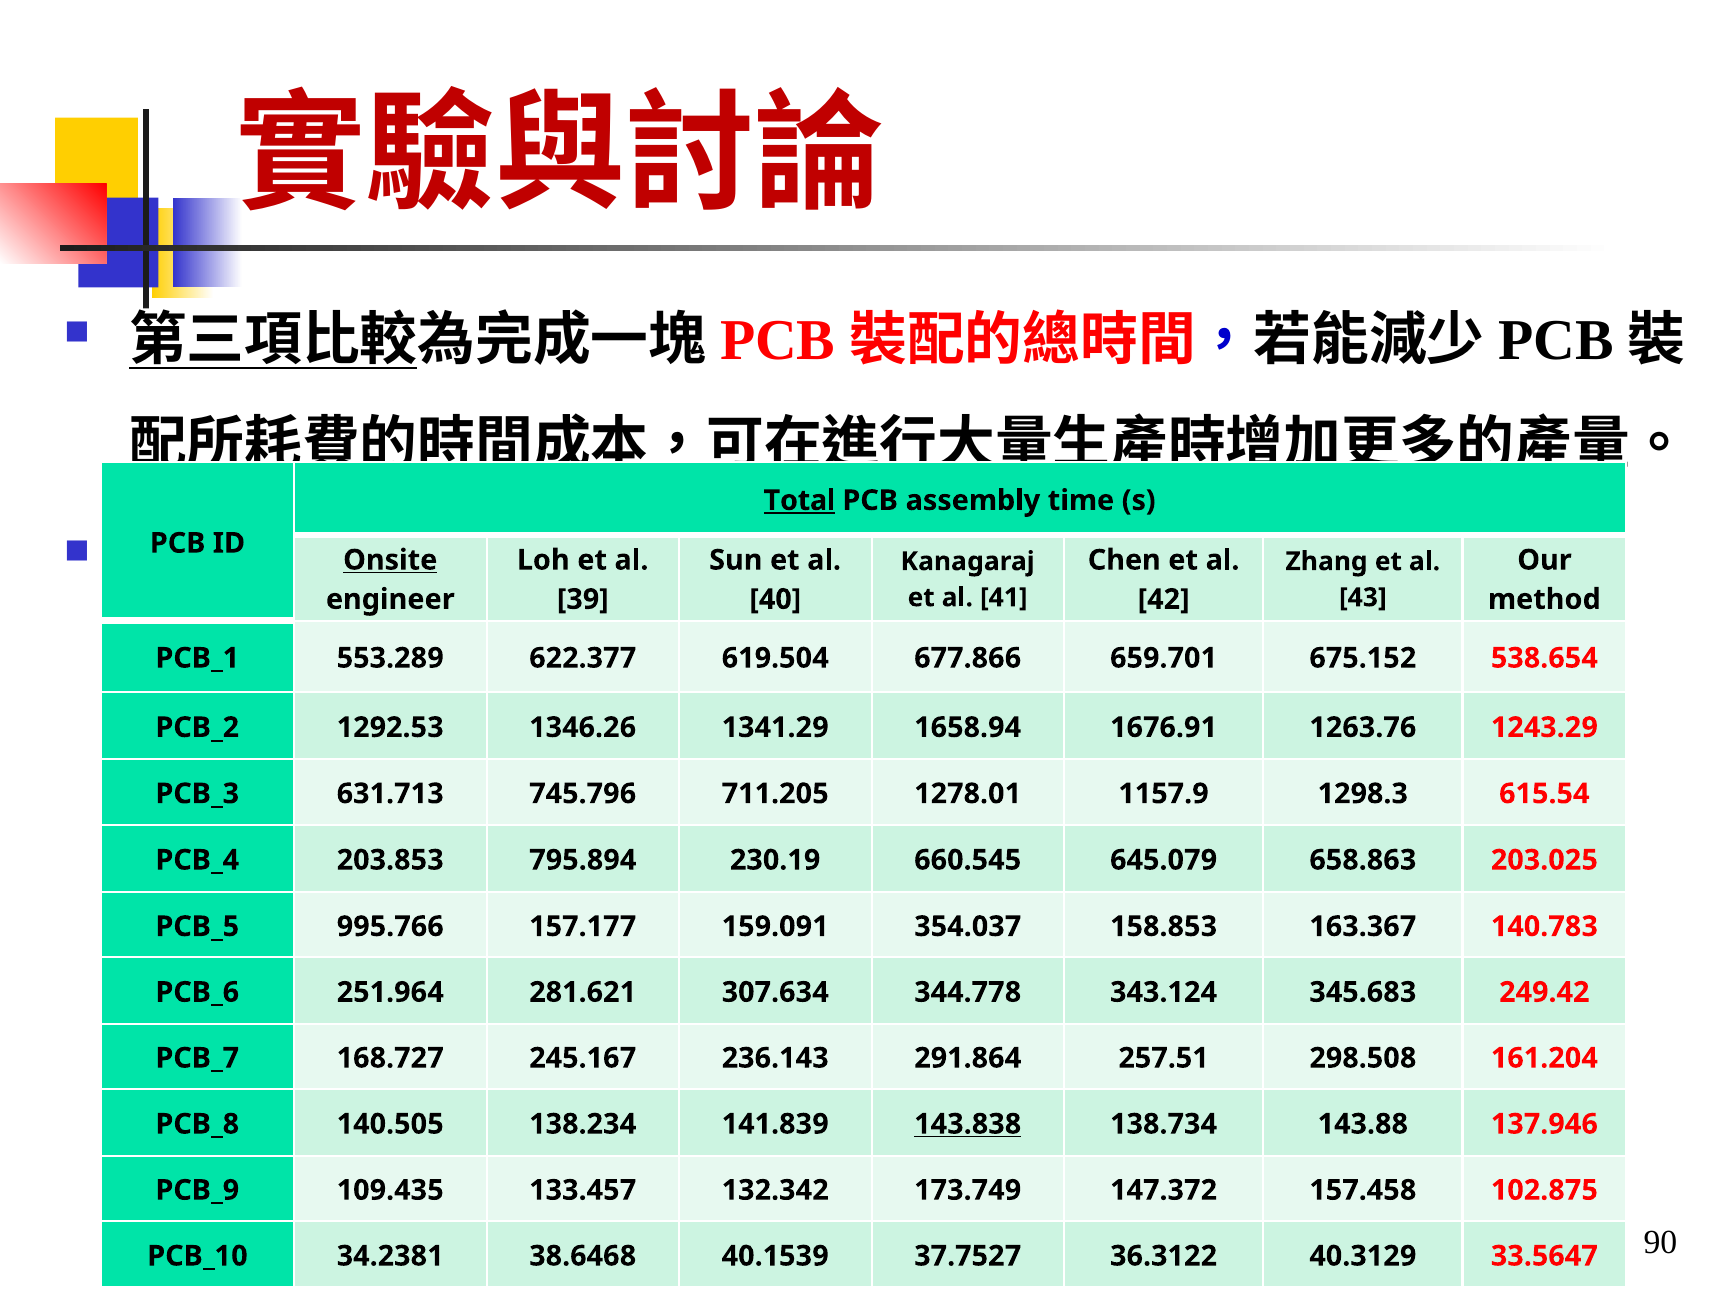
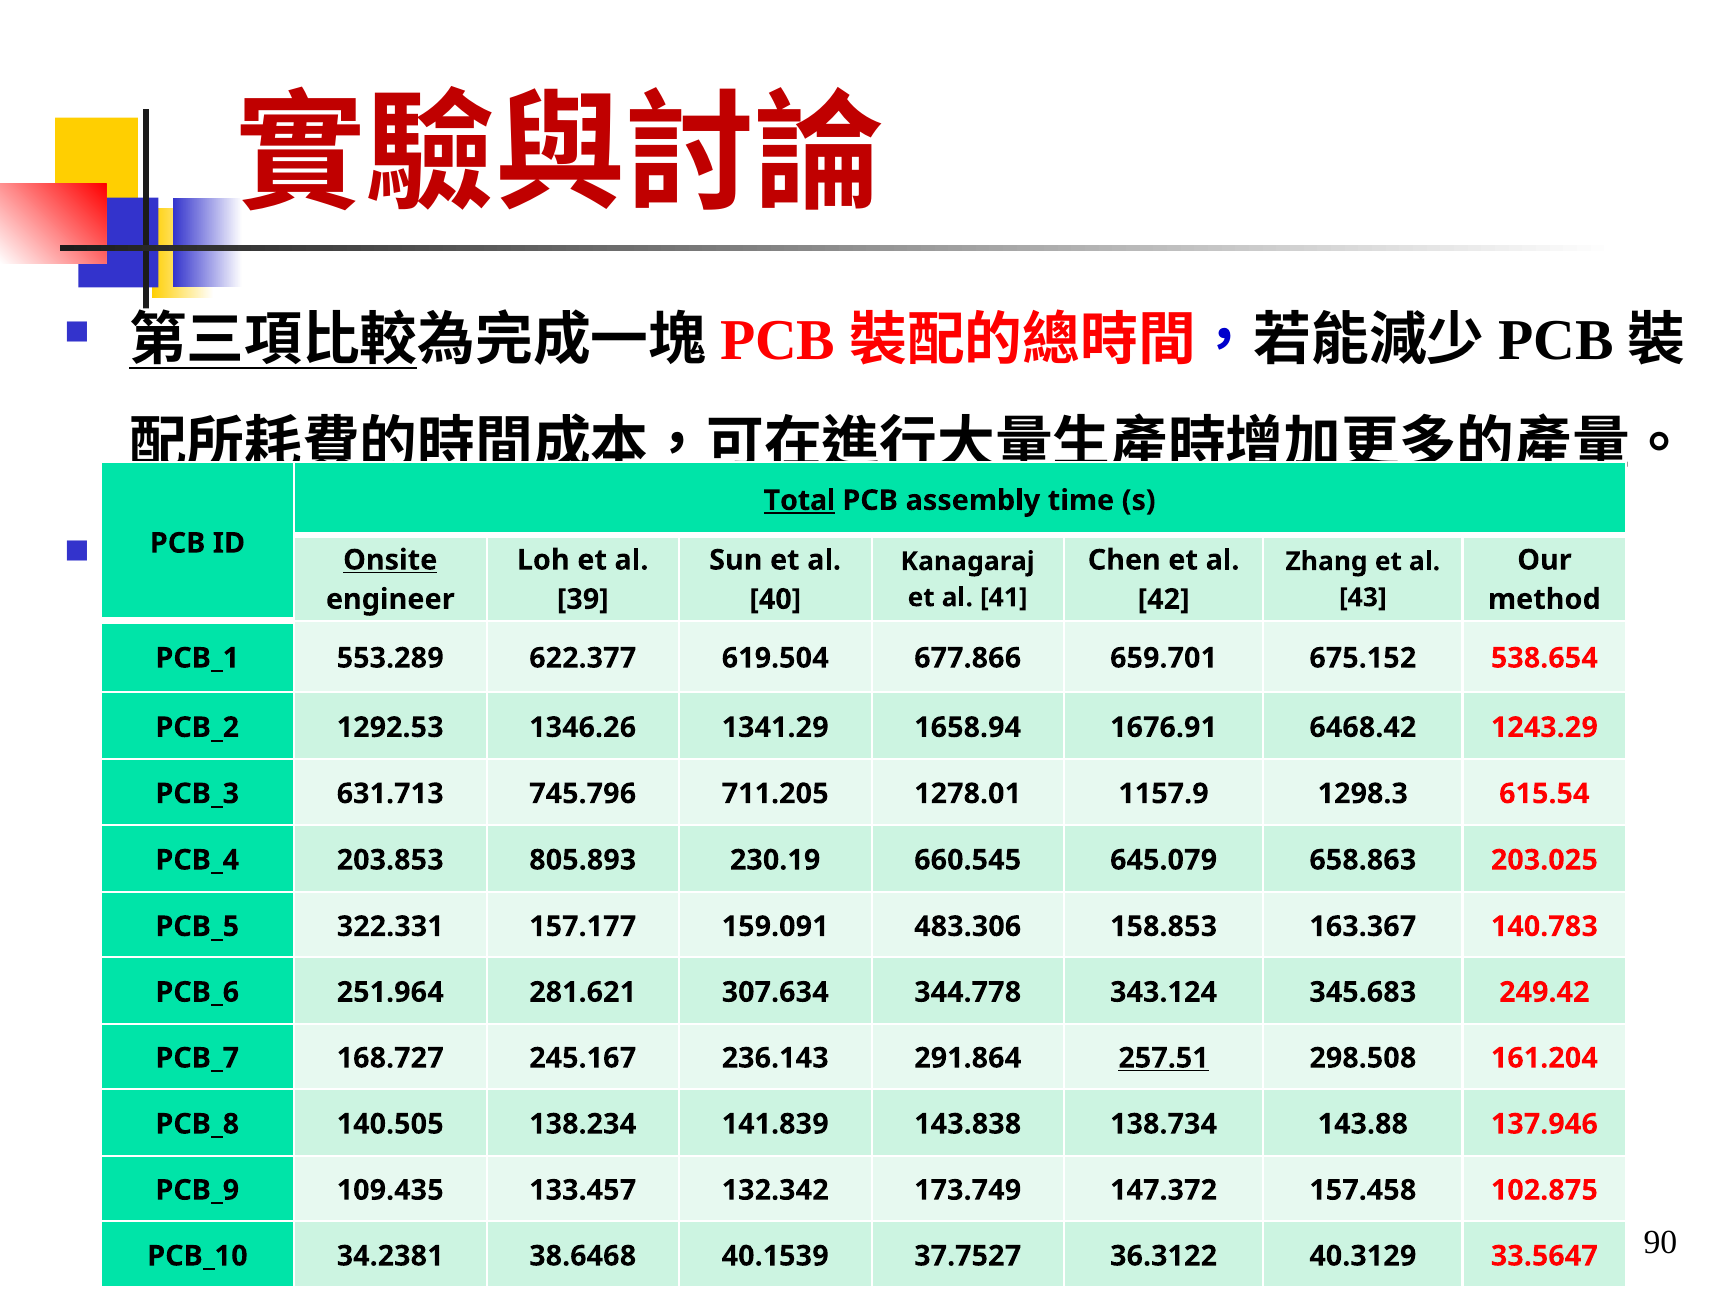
1263.76: 1263.76 -> 6468.42
795.894: 795.894 -> 805.893
995.766: 995.766 -> 322.331
354.037: 354.037 -> 483.306
257.51 underline: none -> present
143.838 underline: present -> none
